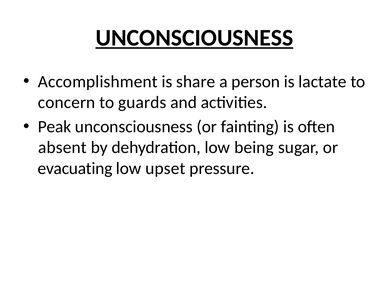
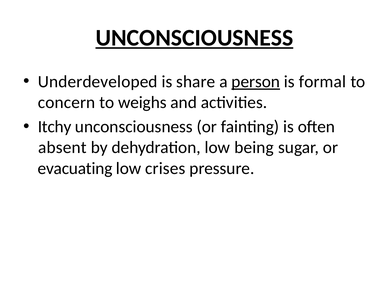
Accomplishment: Accomplishment -> Underdeveloped
person underline: none -> present
lactate: lactate -> formal
guards: guards -> weighs
Peak: Peak -> Itchy
upset: upset -> crises
